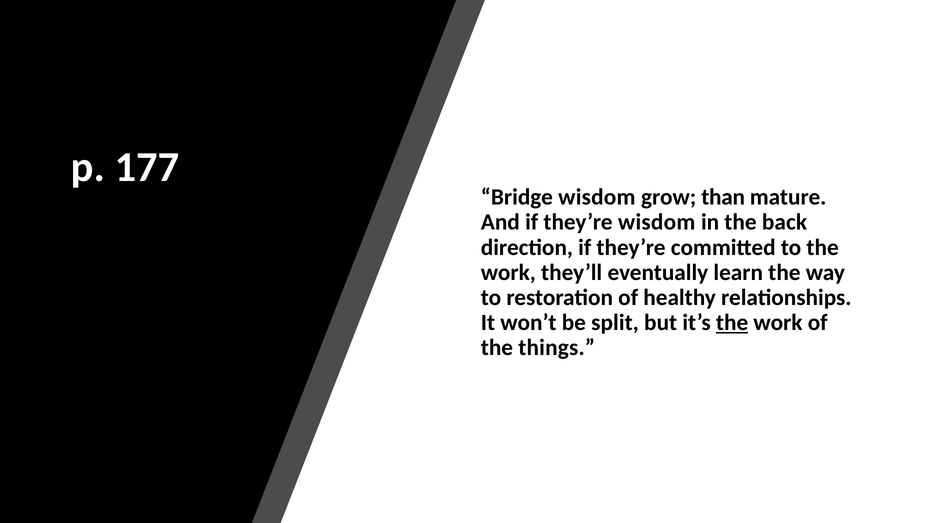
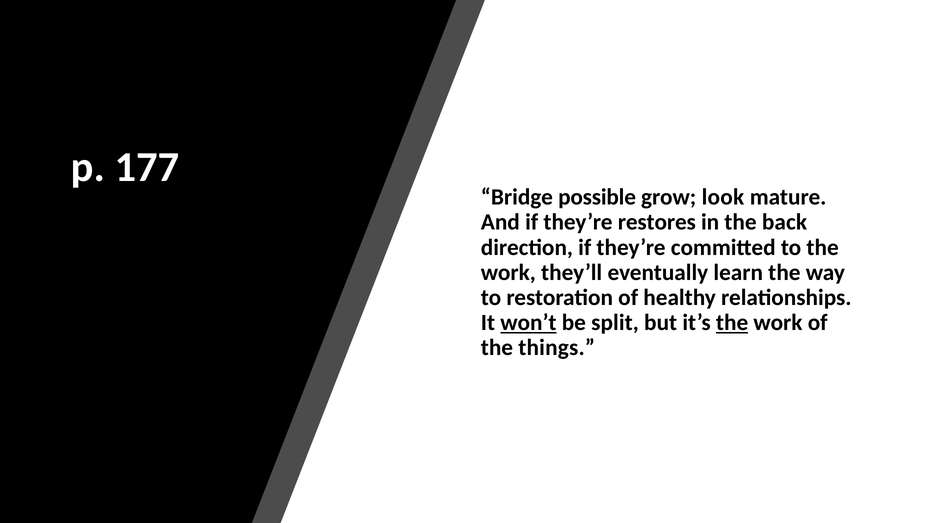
Bridge wisdom: wisdom -> possible
than: than -> look
they’re wisdom: wisdom -> restores
won’t underline: none -> present
